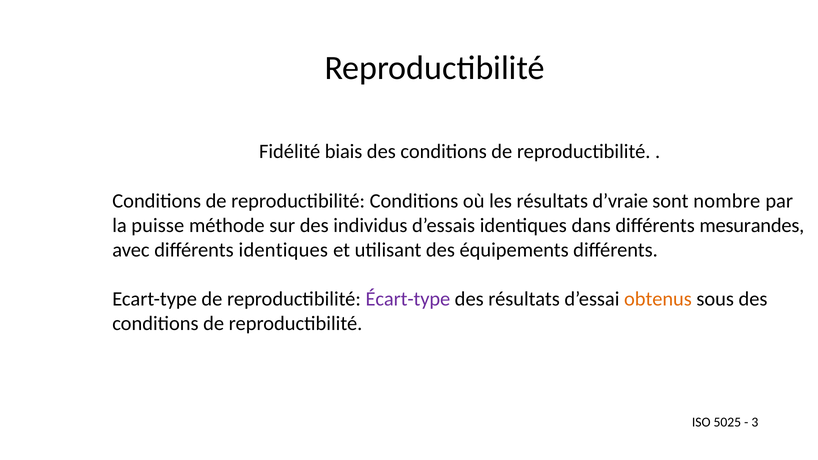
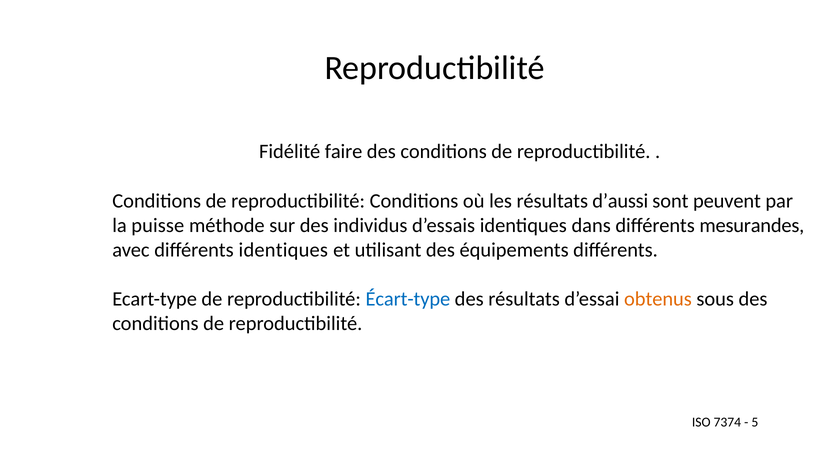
biais: biais -> faire
d’vraie: d’vraie -> d’aussi
nombre: nombre -> peuvent
Écart-type colour: purple -> blue
5025: 5025 -> 7374
3: 3 -> 5
